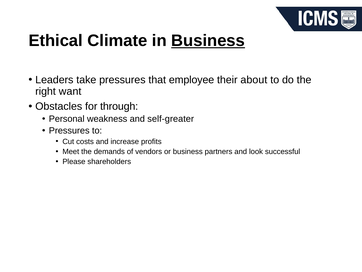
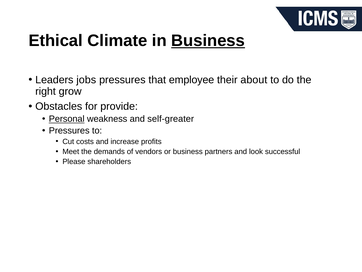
take: take -> jobs
want: want -> grow
through: through -> provide
Personal underline: none -> present
